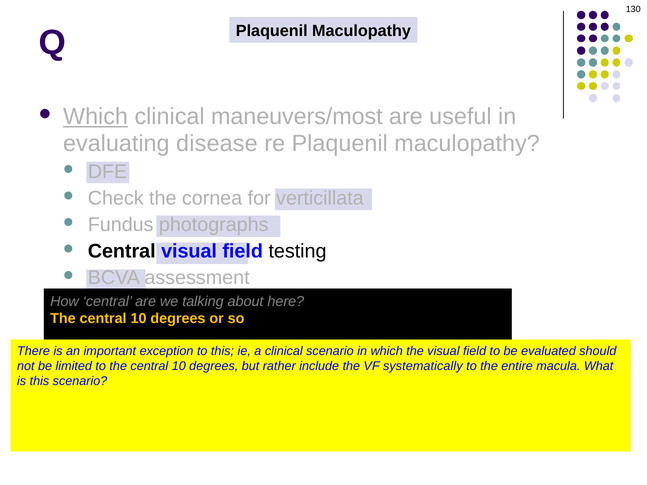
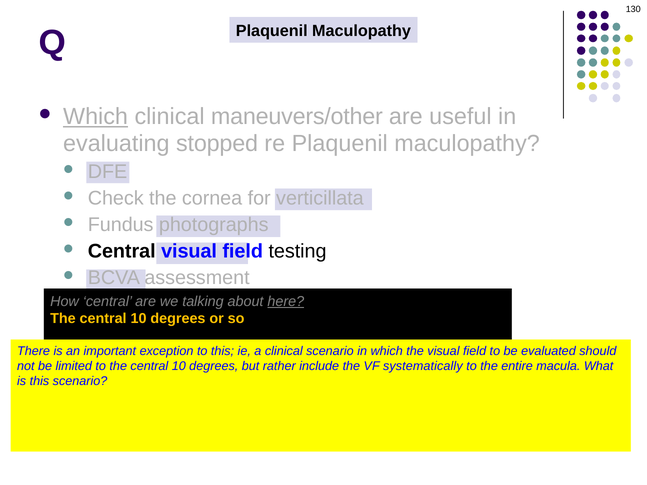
maneuvers/most: maneuvers/most -> maneuvers/other
disease: disease -> stopped
here underline: none -> present
